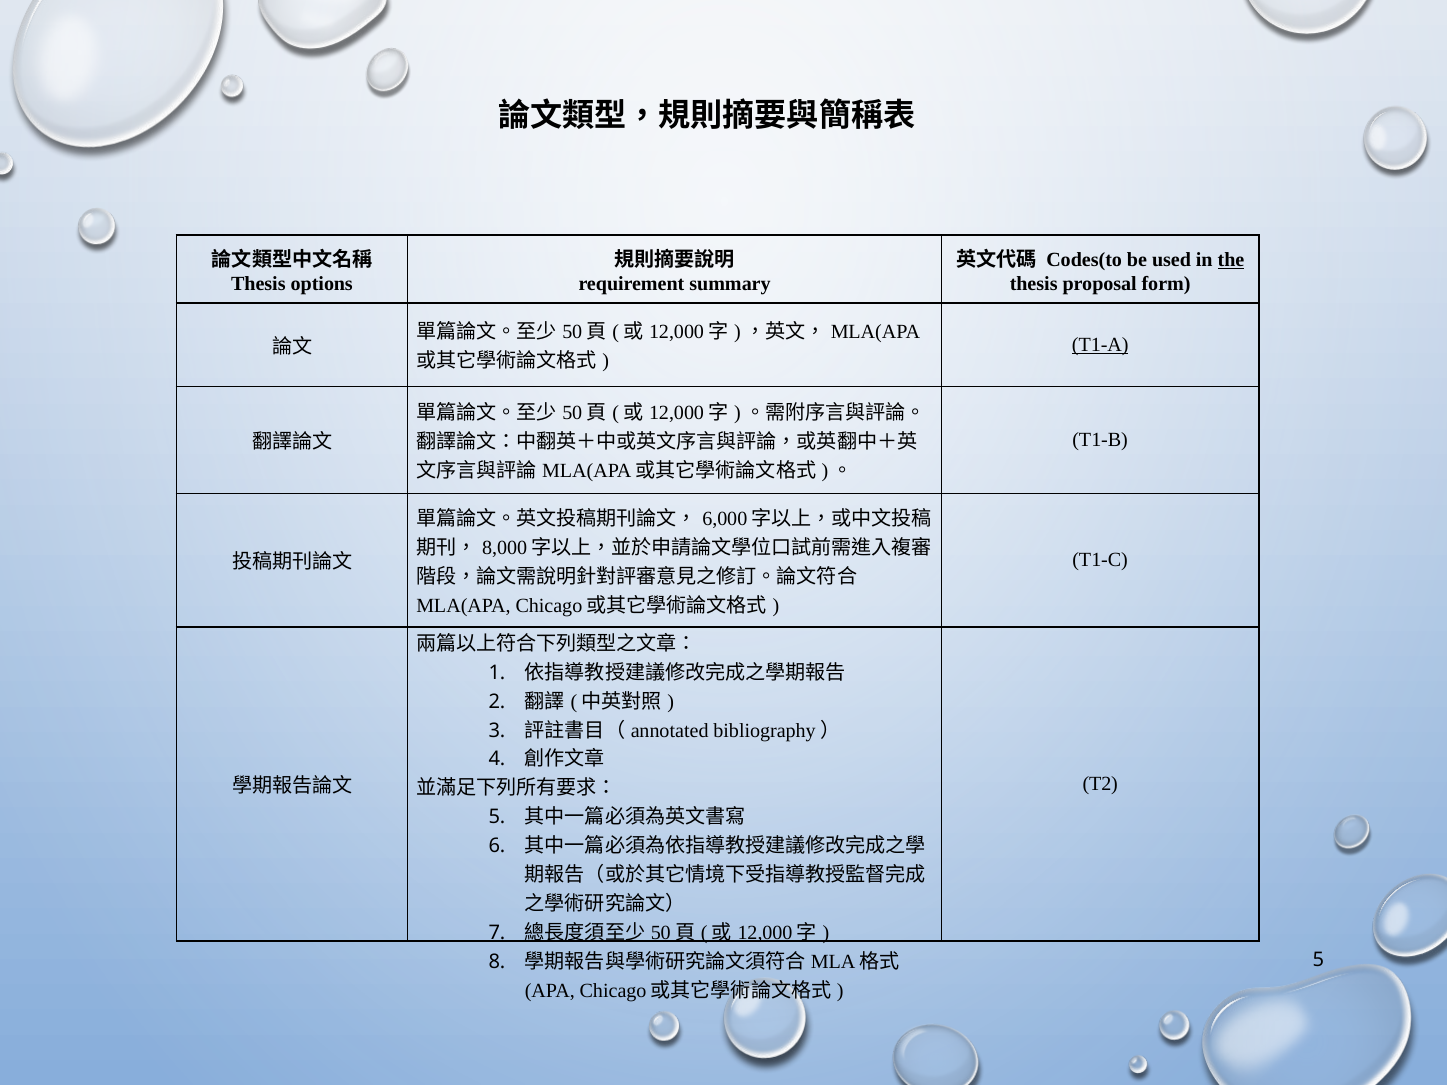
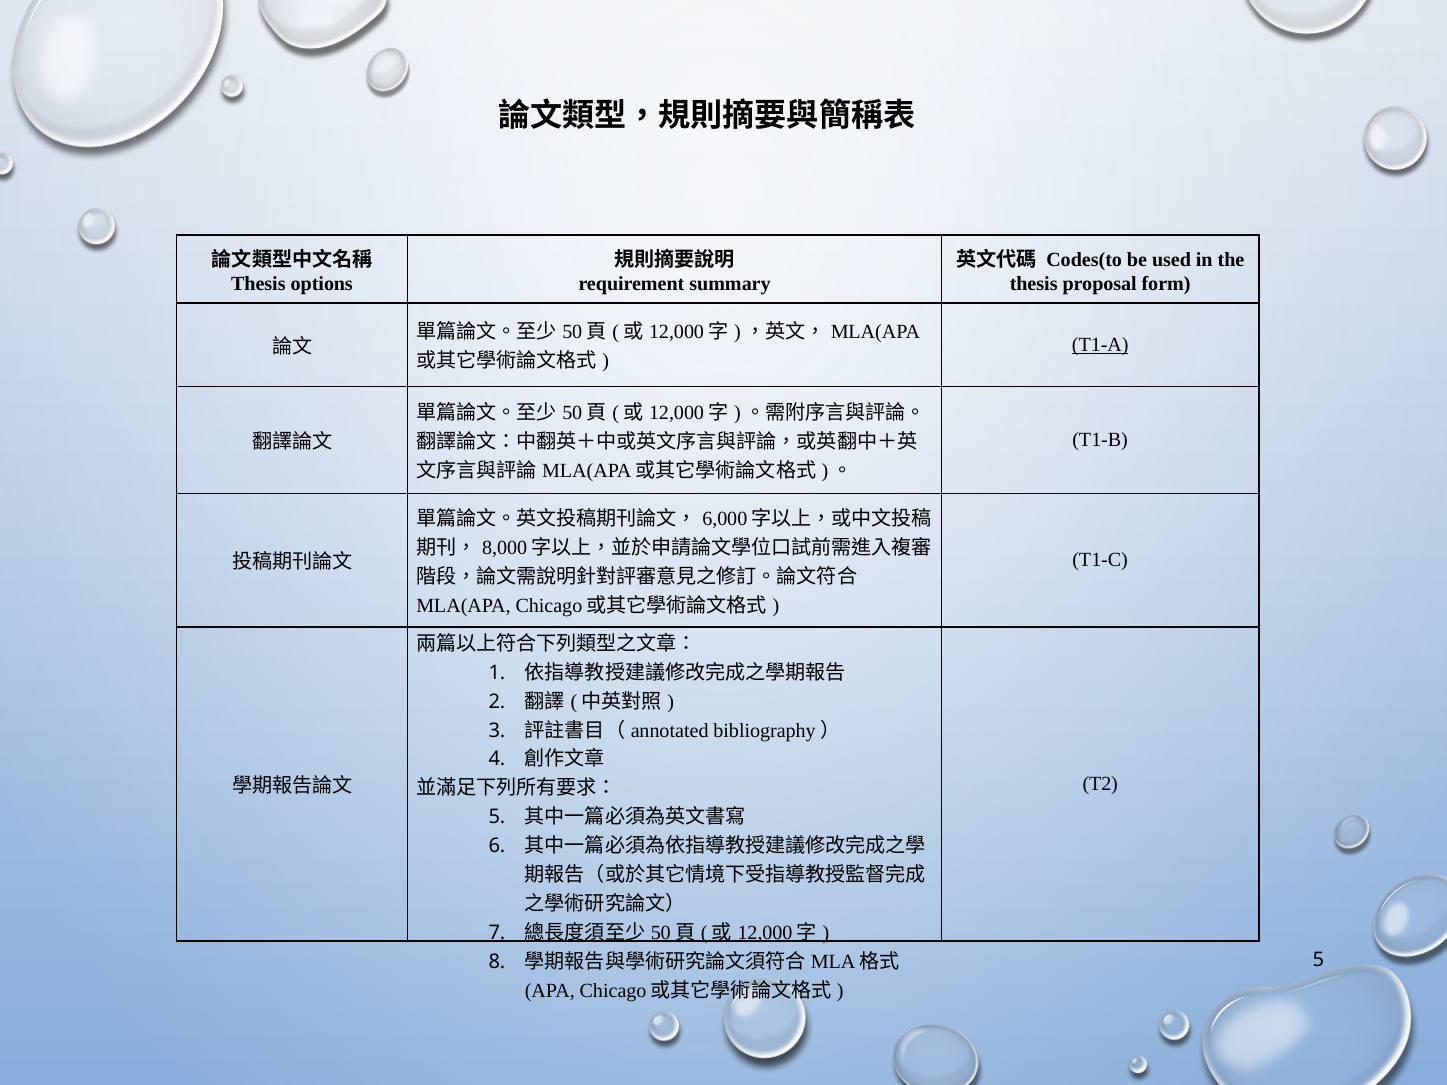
the underline: present -> none
